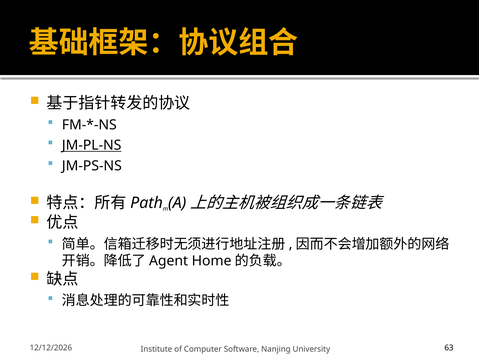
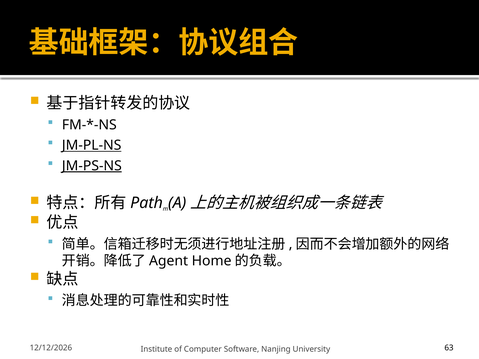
JM-PS-NS underline: none -> present
